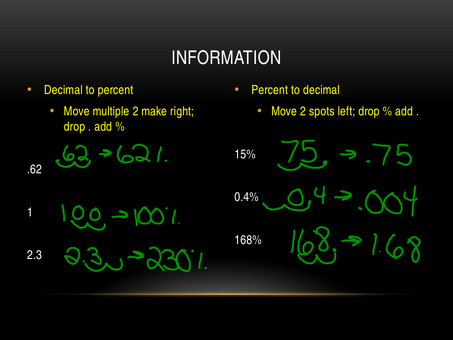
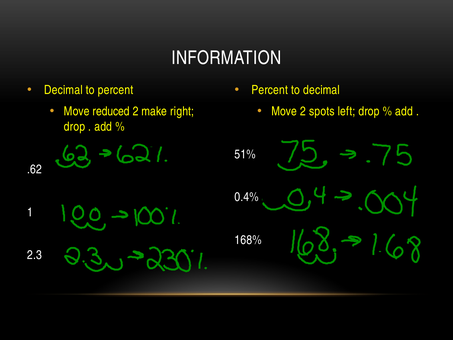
multiple: multiple -> reduced
15%: 15% -> 51%
